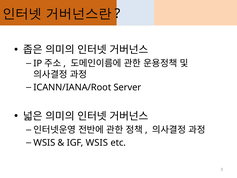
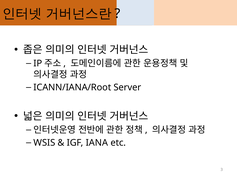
IGF WSIS: WSIS -> IANA
